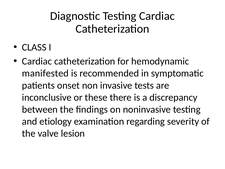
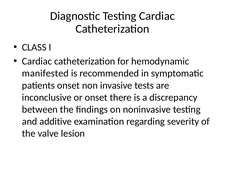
or these: these -> onset
etiology: etiology -> additive
